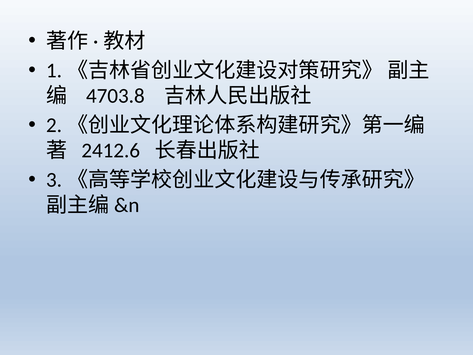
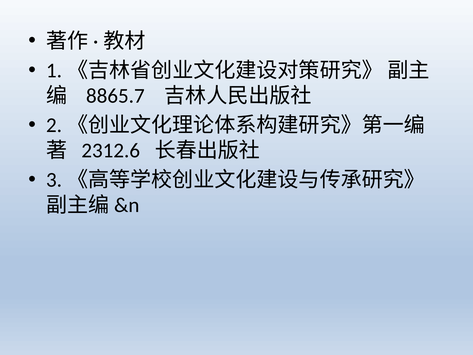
4703.8: 4703.8 -> 8865.7
2412.6: 2412.6 -> 2312.6
